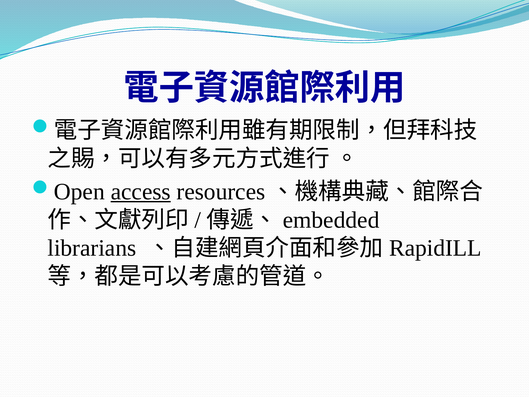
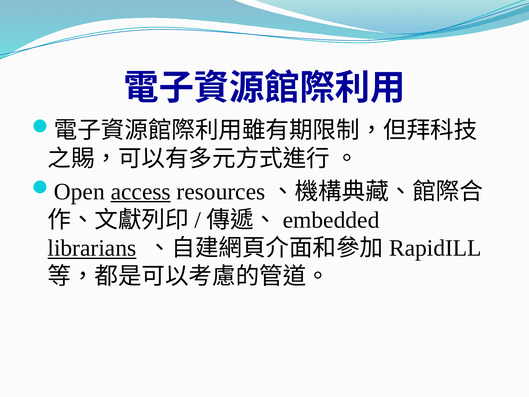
librarians underline: none -> present
